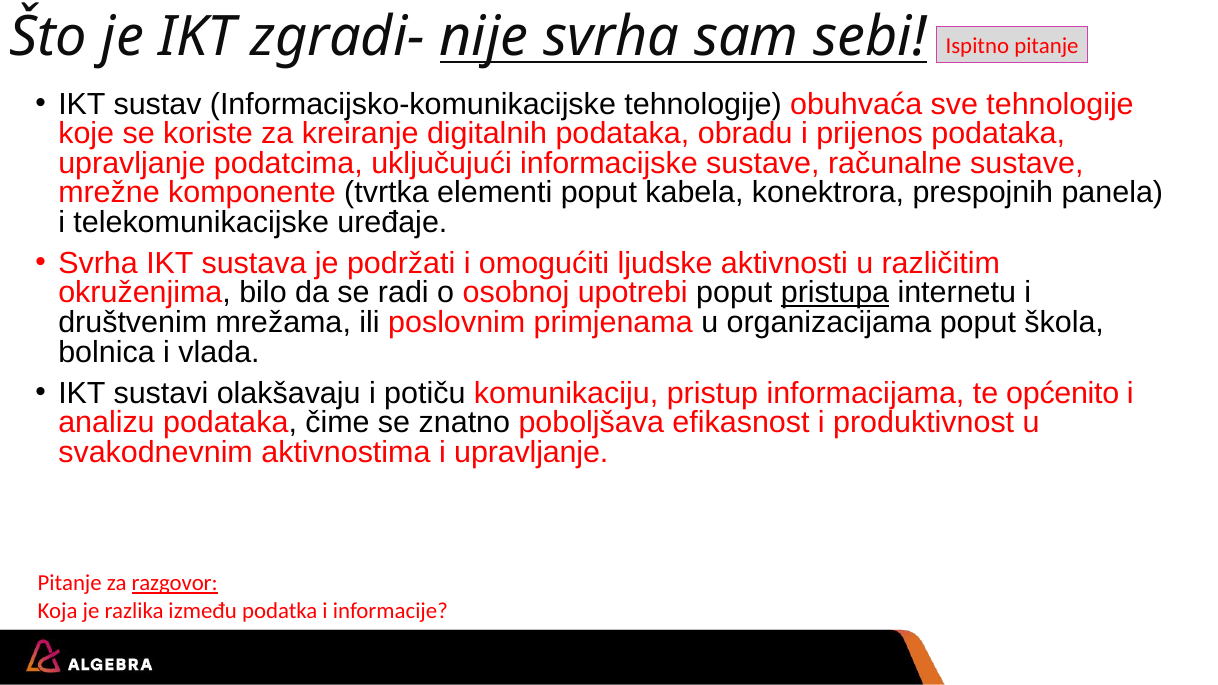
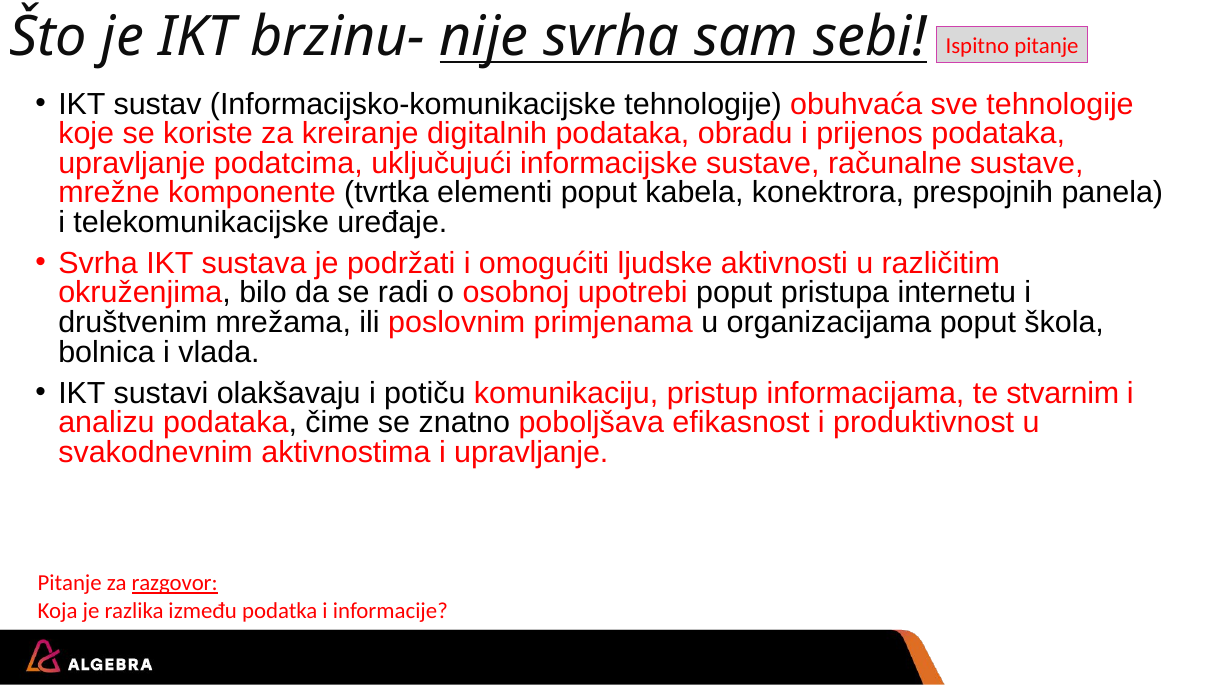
zgradi-: zgradi- -> brzinu-
pristupa underline: present -> none
općenito: općenito -> stvarnim
